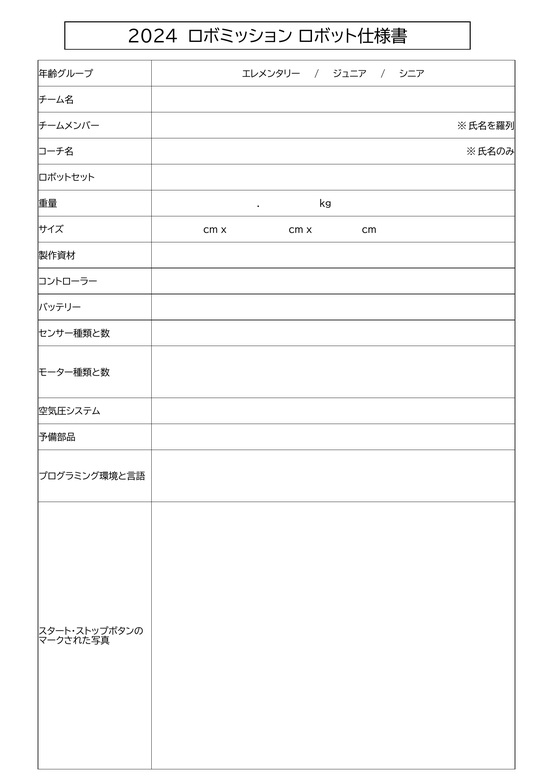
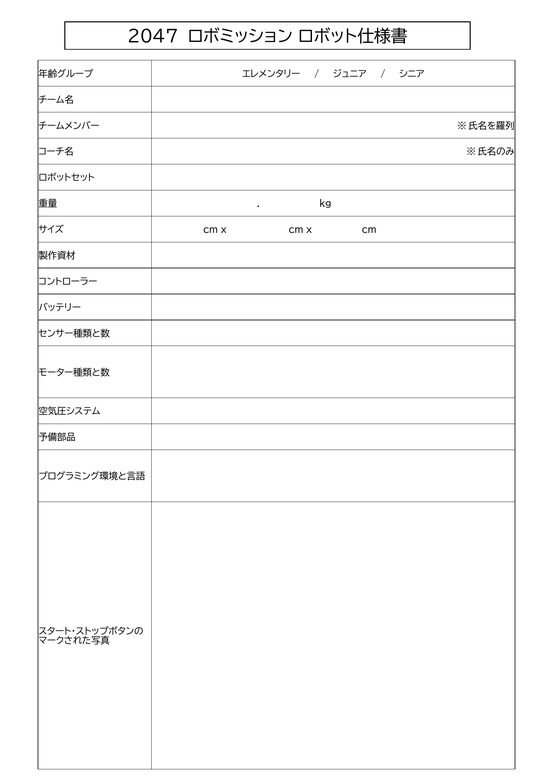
2024: 2024 -> 2047
